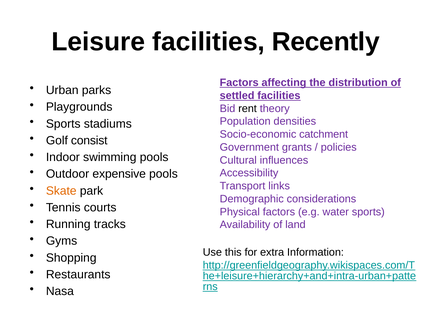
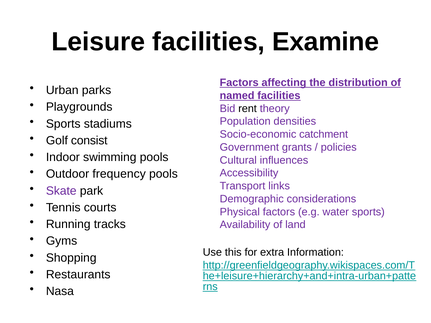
Recently: Recently -> Examine
settled: settled -> named
expensive: expensive -> frequency
Skate colour: orange -> purple
